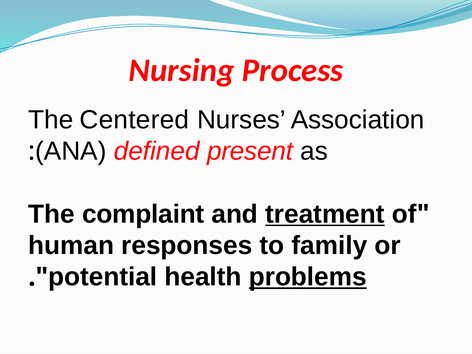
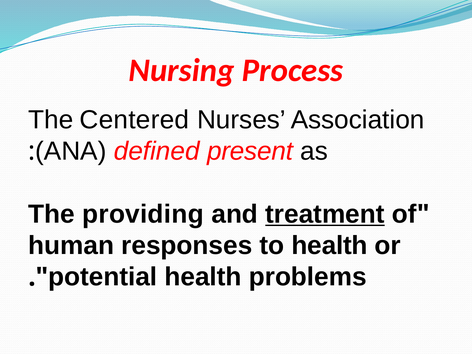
complaint: complaint -> providing
to family: family -> health
problems underline: present -> none
